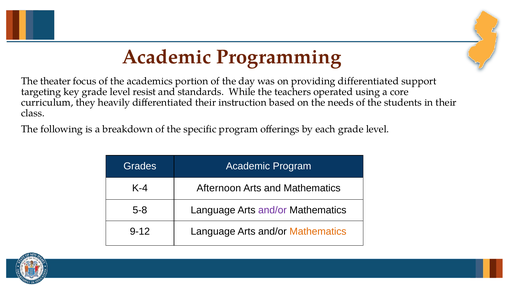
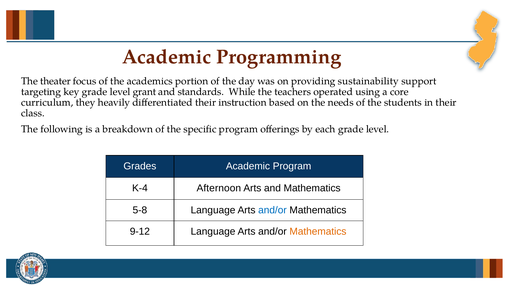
providing differentiated: differentiated -> sustainability
resist: resist -> grant
and/or at (272, 210) colour: purple -> blue
